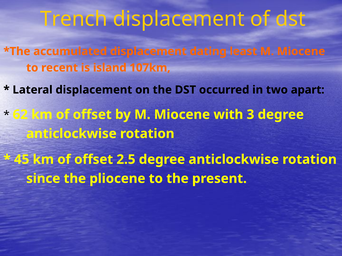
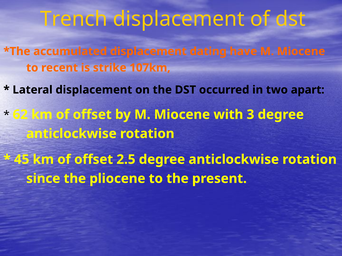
least: least -> have
island: island -> strike
